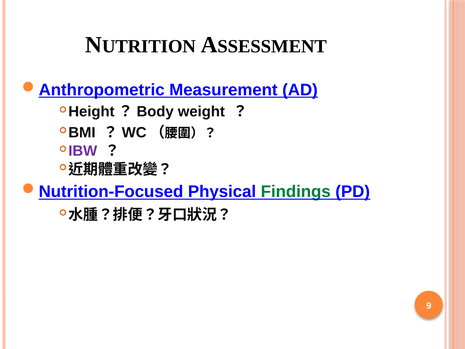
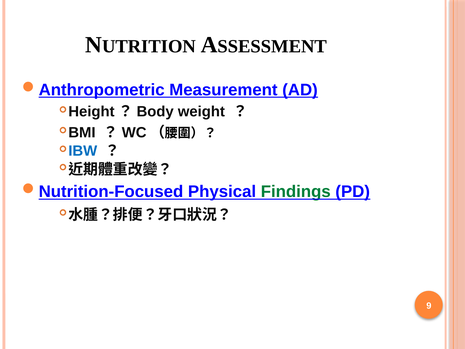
IBW colour: purple -> blue
